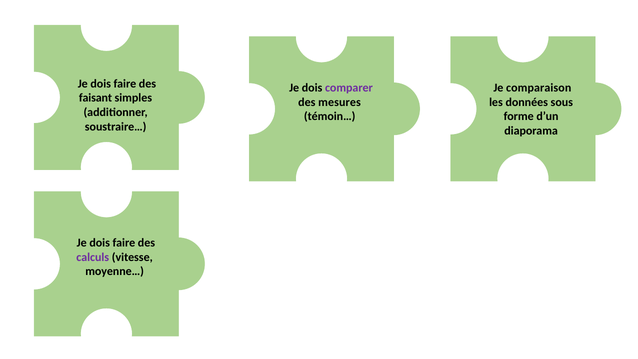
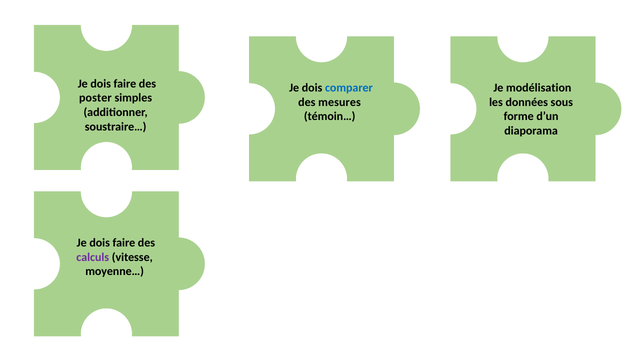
comparer colour: purple -> blue
comparaison: comparaison -> modélisation
faisant: faisant -> poster
